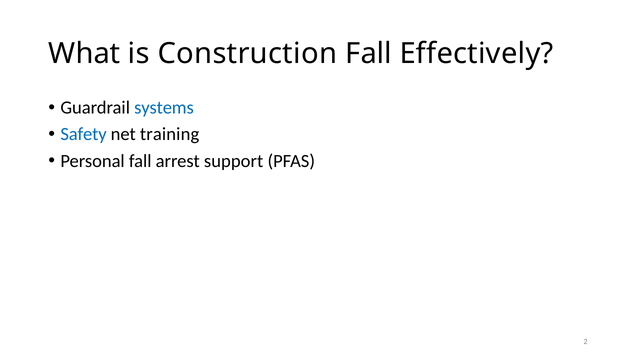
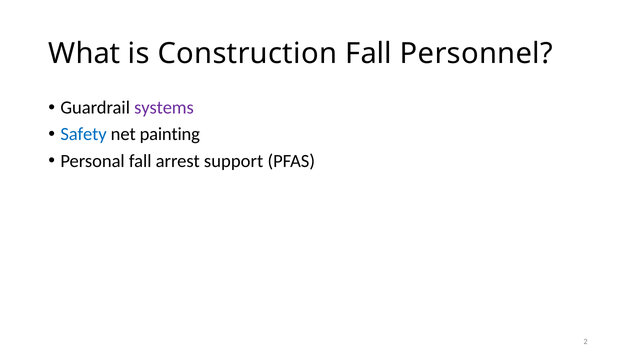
Effectively: Effectively -> Personnel
systems colour: blue -> purple
training: training -> painting
